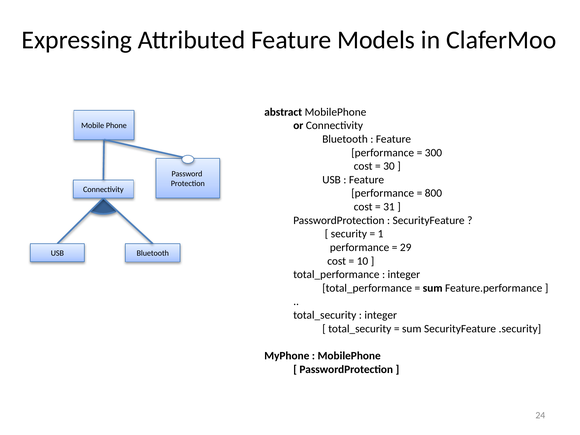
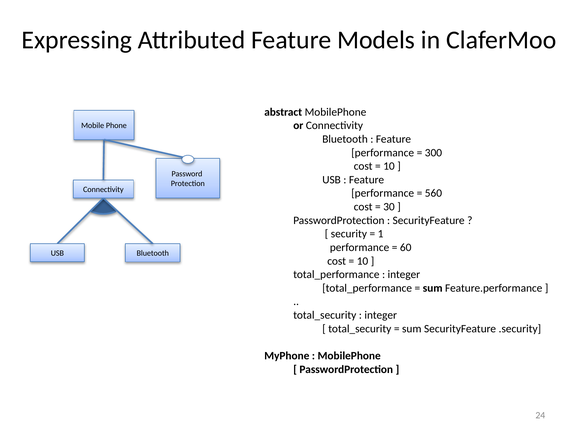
30 at (389, 166): 30 -> 10
800: 800 -> 560
31: 31 -> 30
29: 29 -> 60
